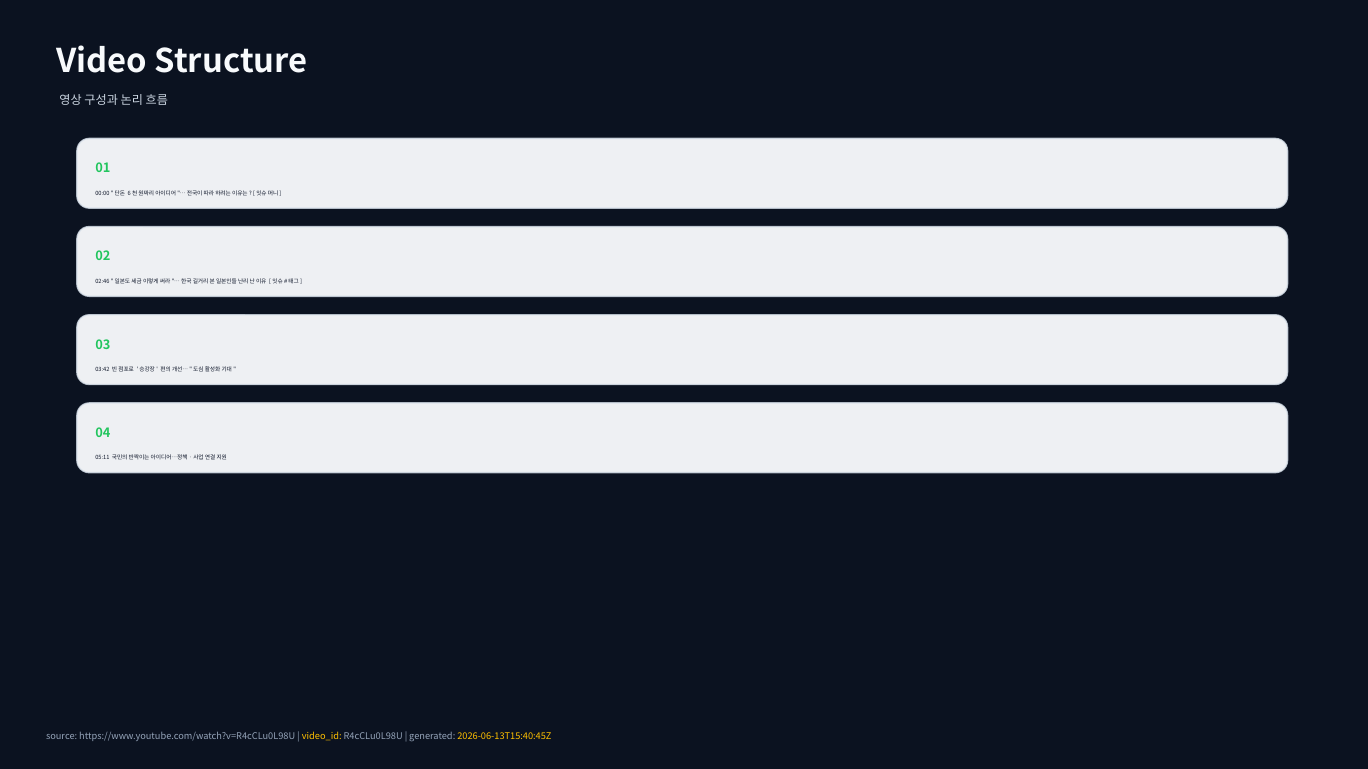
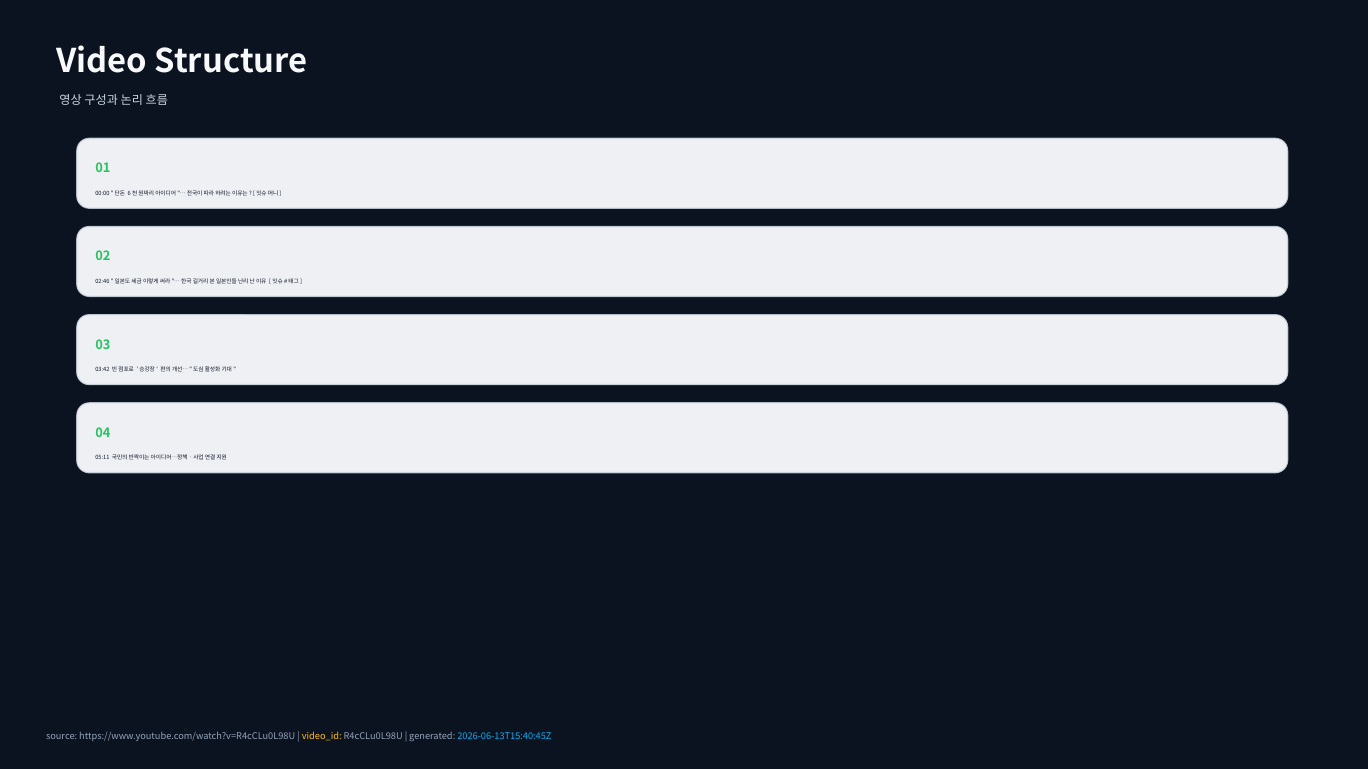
2026-06-13T15:40:45Z colour: yellow -> light blue
